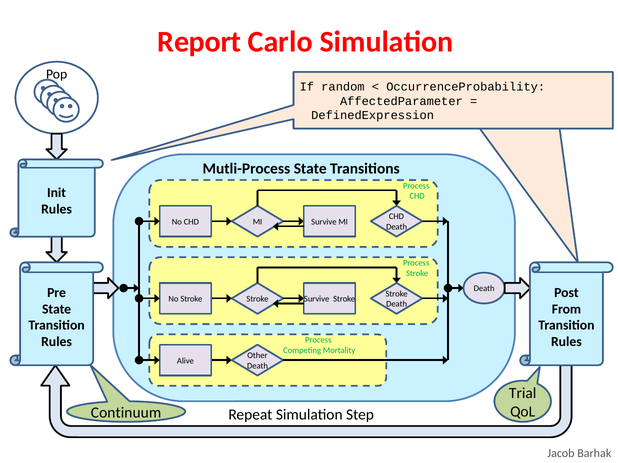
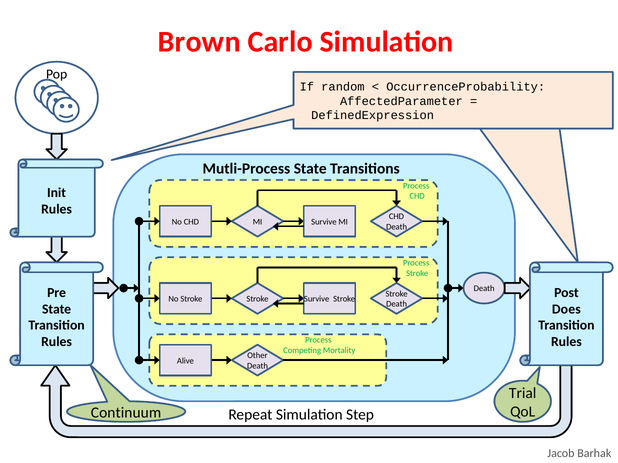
Report: Report -> Brown
From: From -> Does
